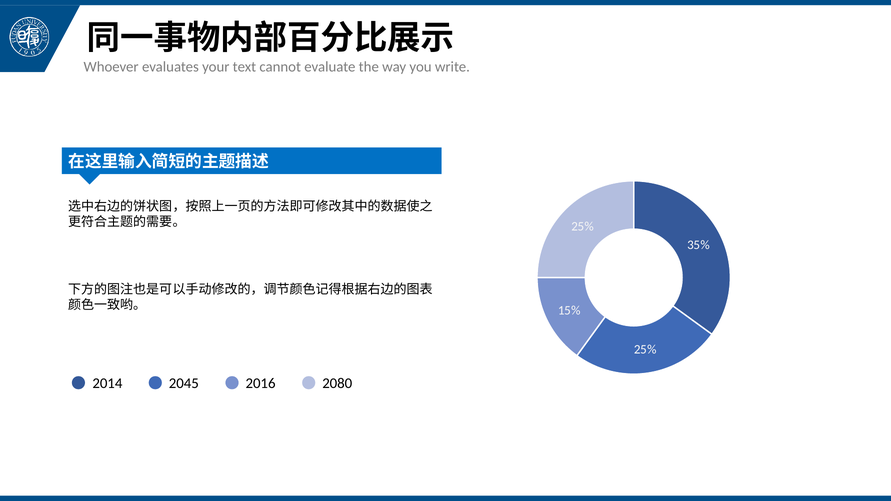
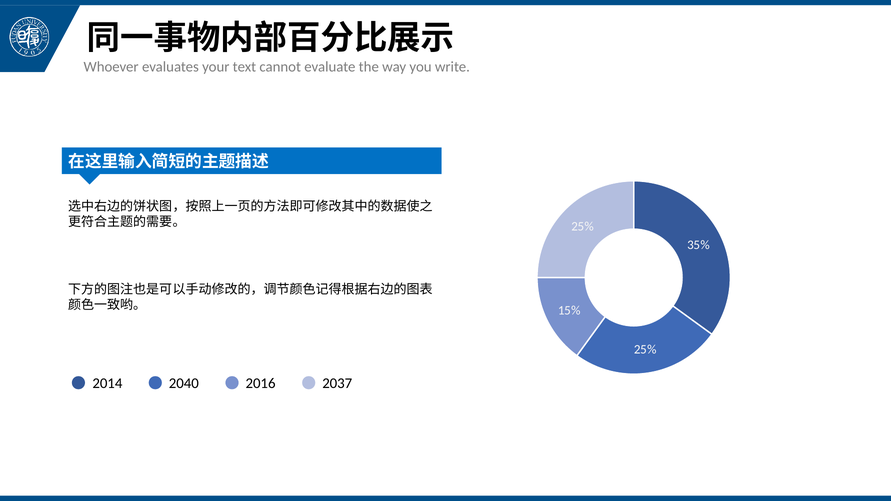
2045: 2045 -> 2040
2080: 2080 -> 2037
